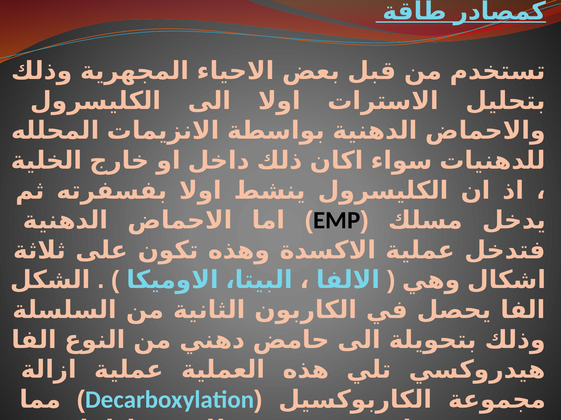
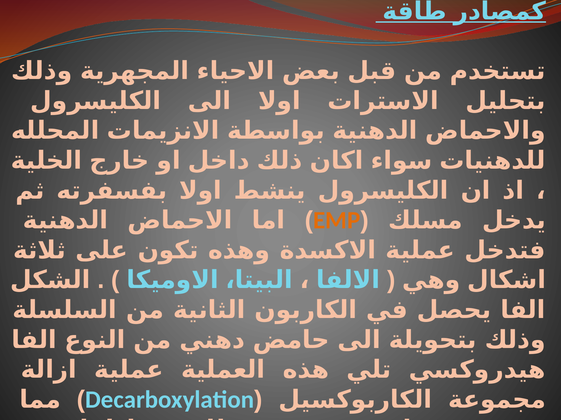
EMP colour: black -> orange
